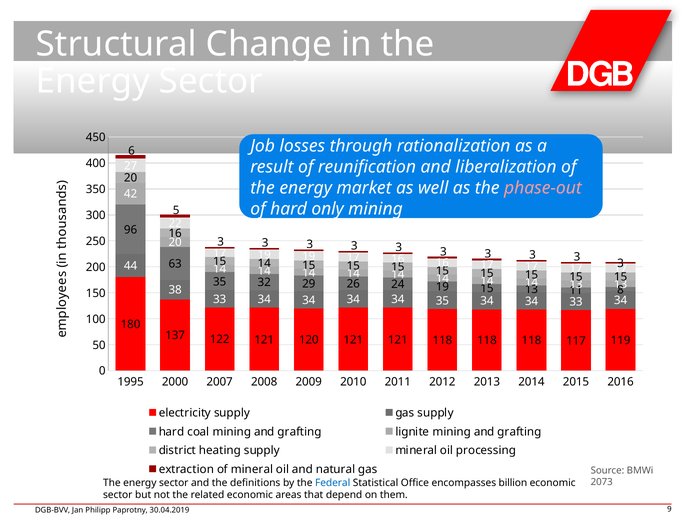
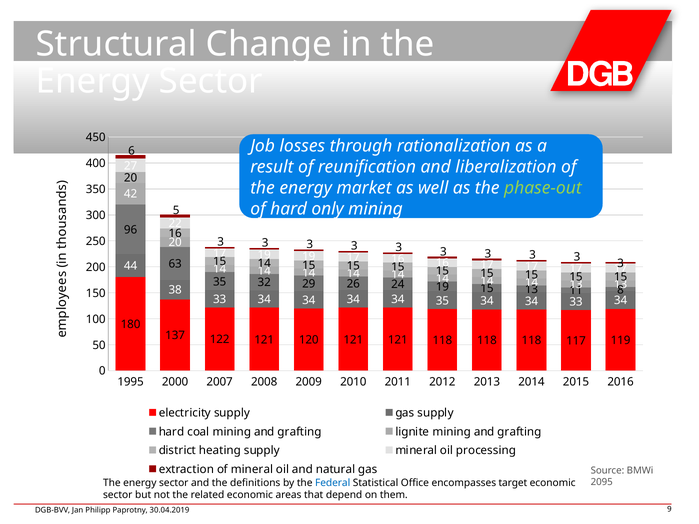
phase-out colour: pink -> light green
2073: 2073 -> 2095
billion: billion -> target
